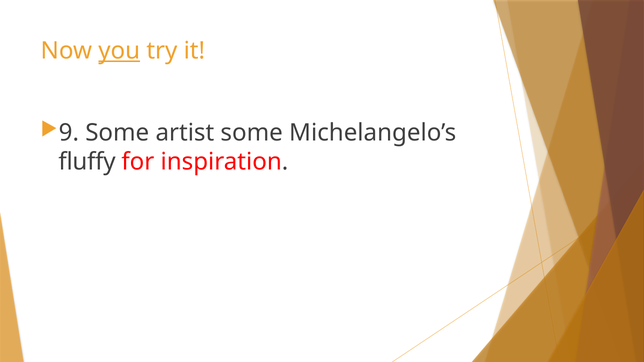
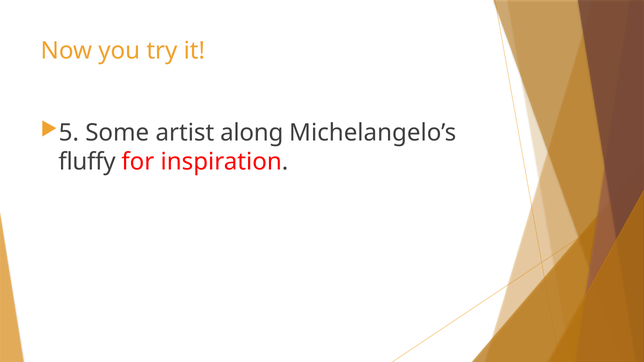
you underline: present -> none
9: 9 -> 5
artist some: some -> along
